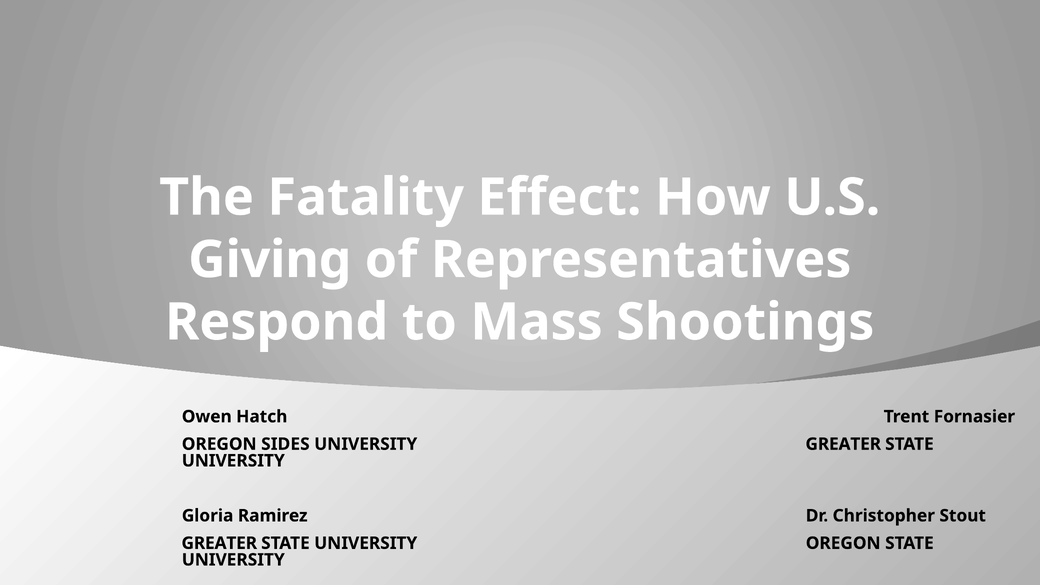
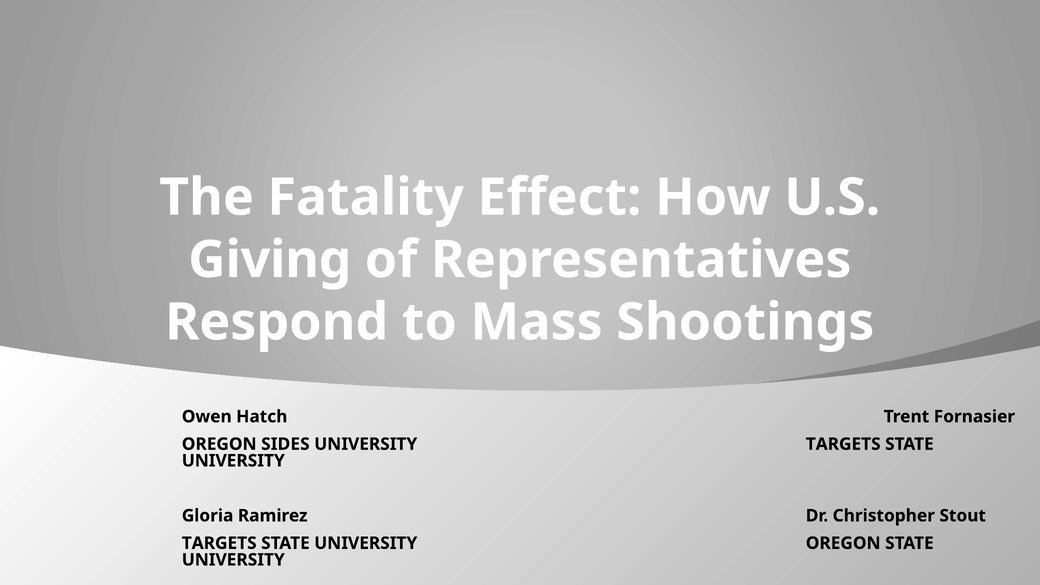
UNIVERSITY GREATER: GREATER -> TARGETS
GREATER at (219, 543): GREATER -> TARGETS
